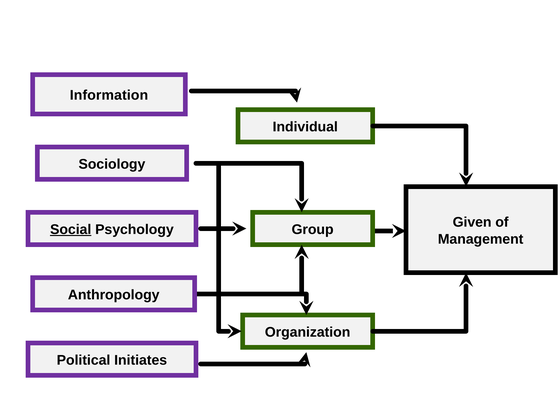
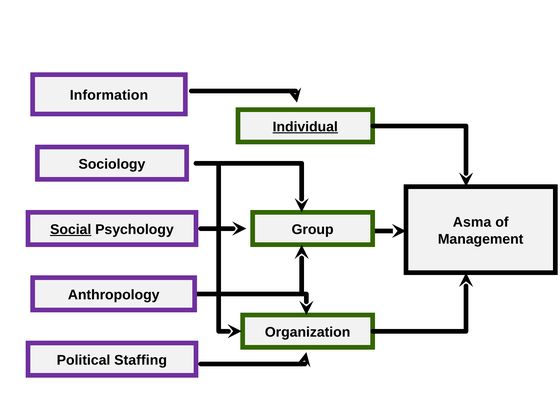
Individual underline: none -> present
Given: Given -> Asma
Initiates: Initiates -> Staffing
